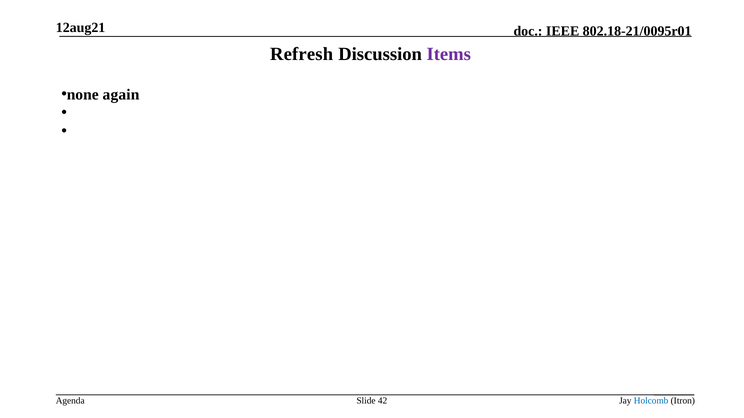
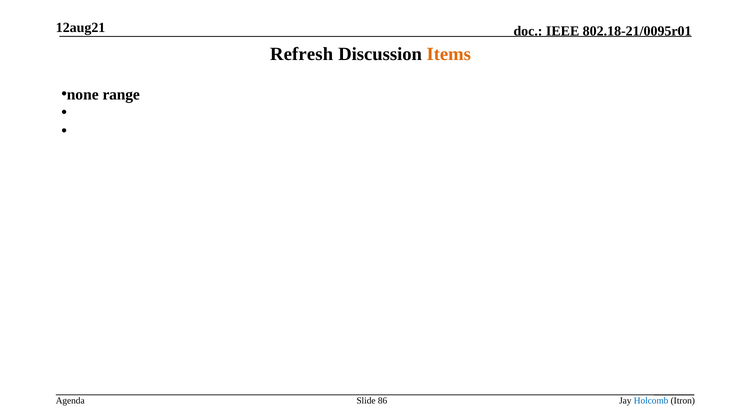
Items colour: purple -> orange
again: again -> range
42: 42 -> 86
